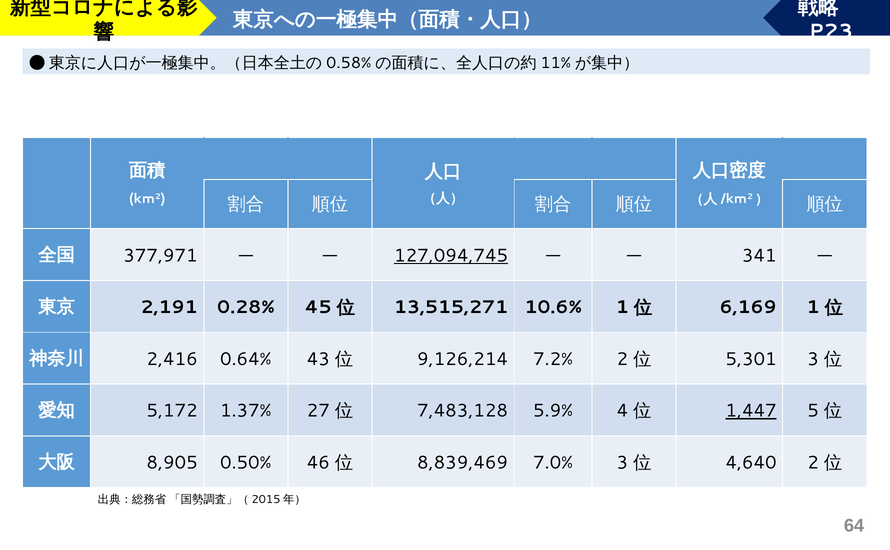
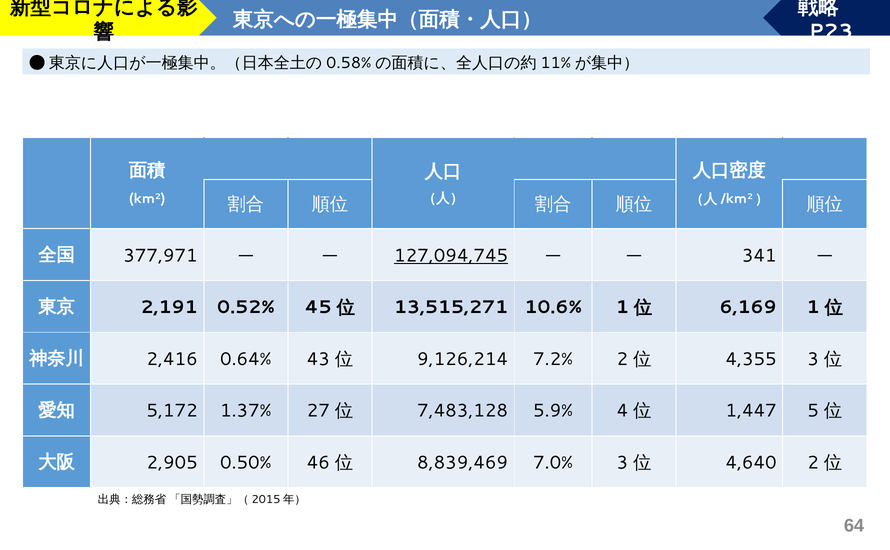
0.28%: 0.28% -> 0.52%
5,301: 5,301 -> 4,355
1,447 underline: present -> none
8,905: 8,905 -> 2,905
